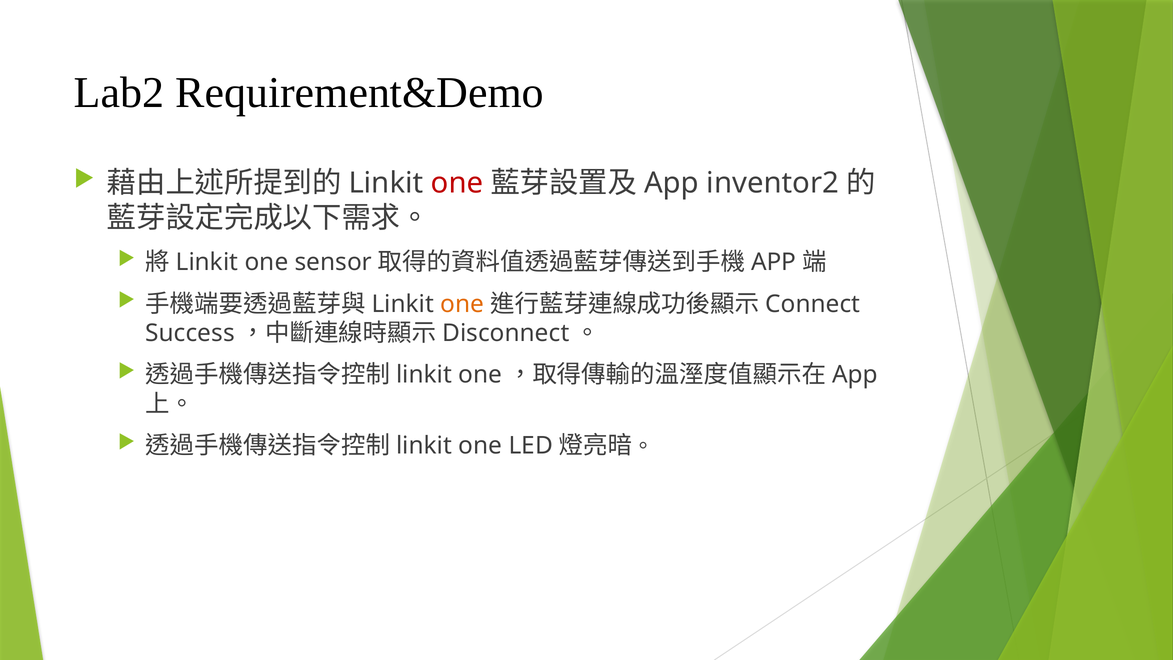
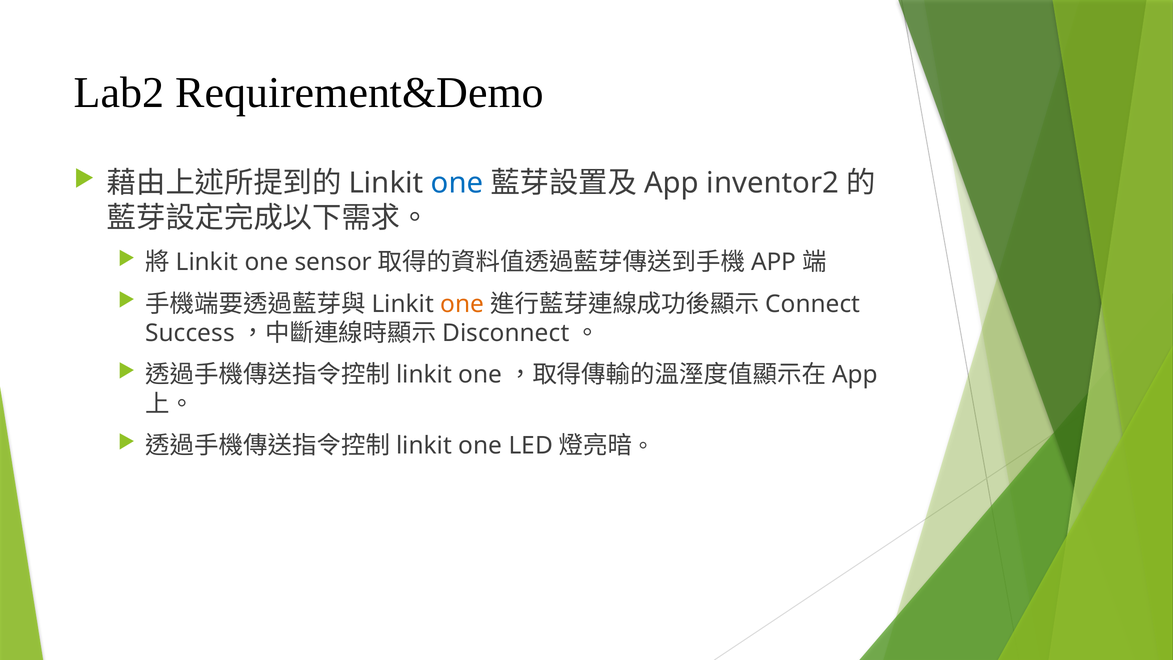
one at (457, 183) colour: red -> blue
